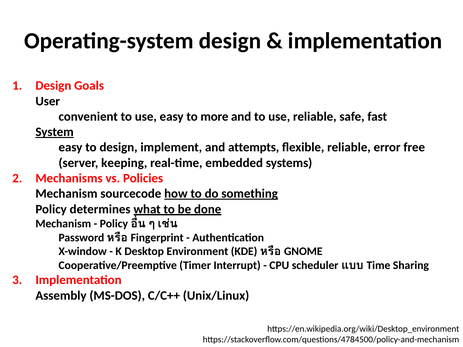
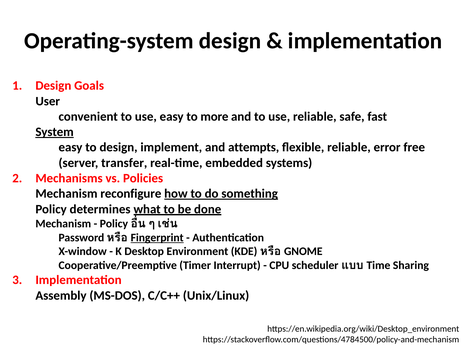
keeping: keeping -> transfer
sourcecode: sourcecode -> reconfigure
Fingerprint underline: none -> present
